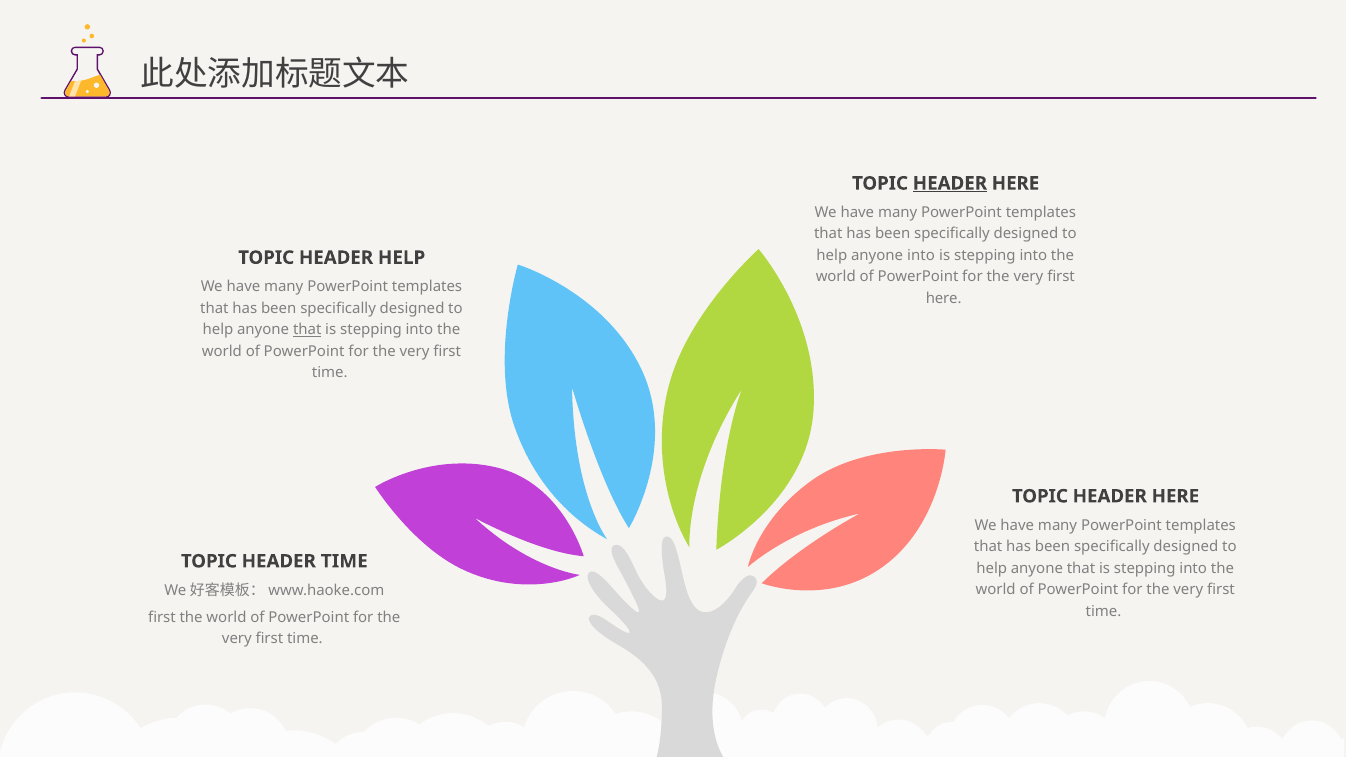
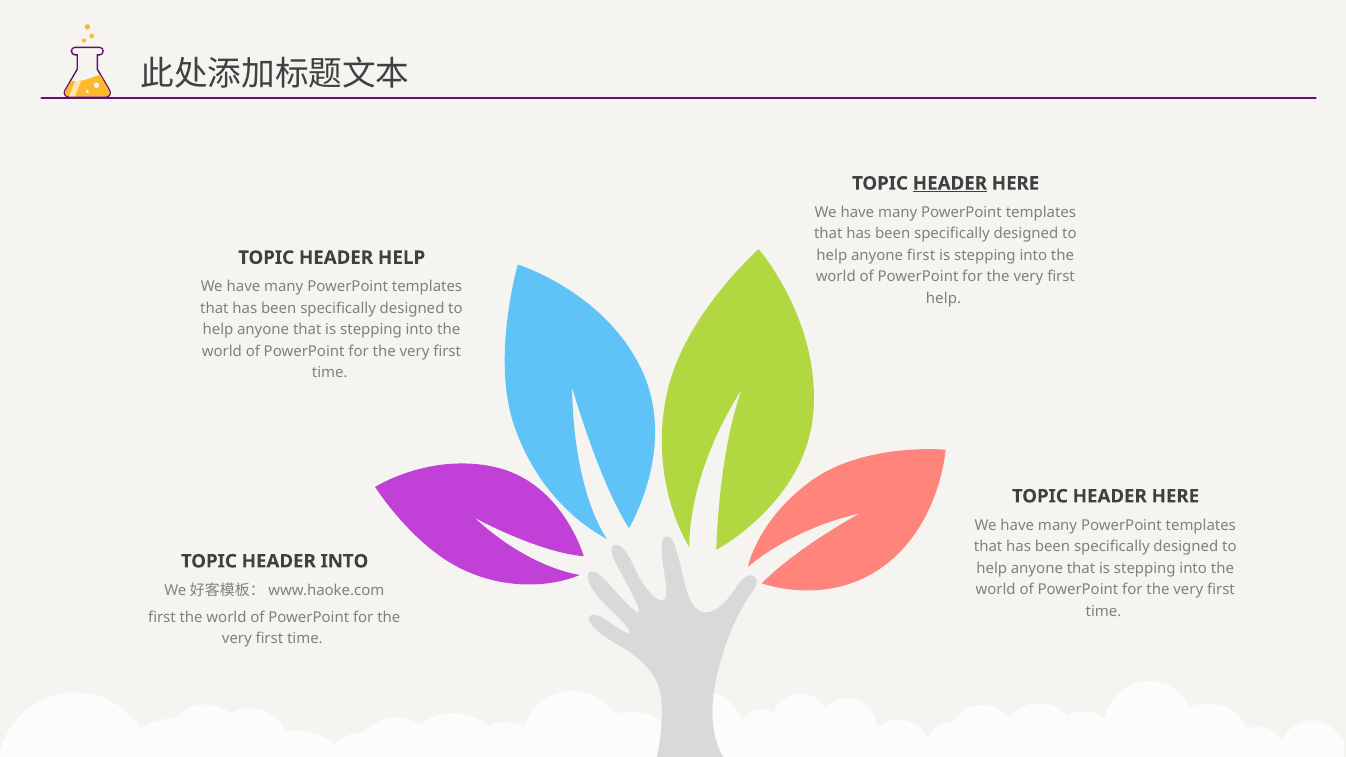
anyone into: into -> first
here at (944, 299): here -> help
that at (307, 330) underline: present -> none
HEADER TIME: TIME -> INTO
